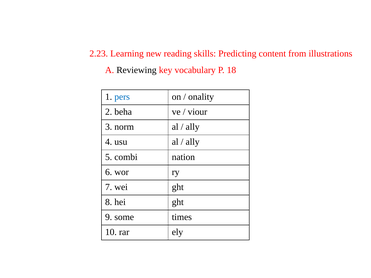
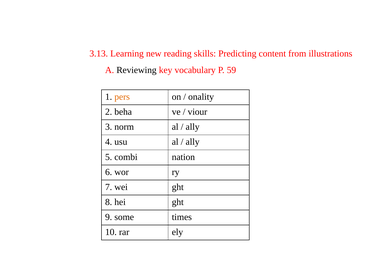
2.23: 2.23 -> 3.13
18: 18 -> 59
pers colour: blue -> orange
